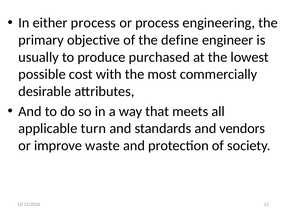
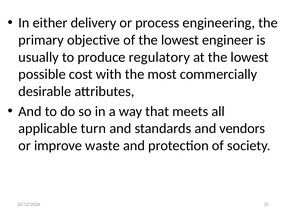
either process: process -> delivery
of the define: define -> lowest
purchased: purchased -> regulatory
